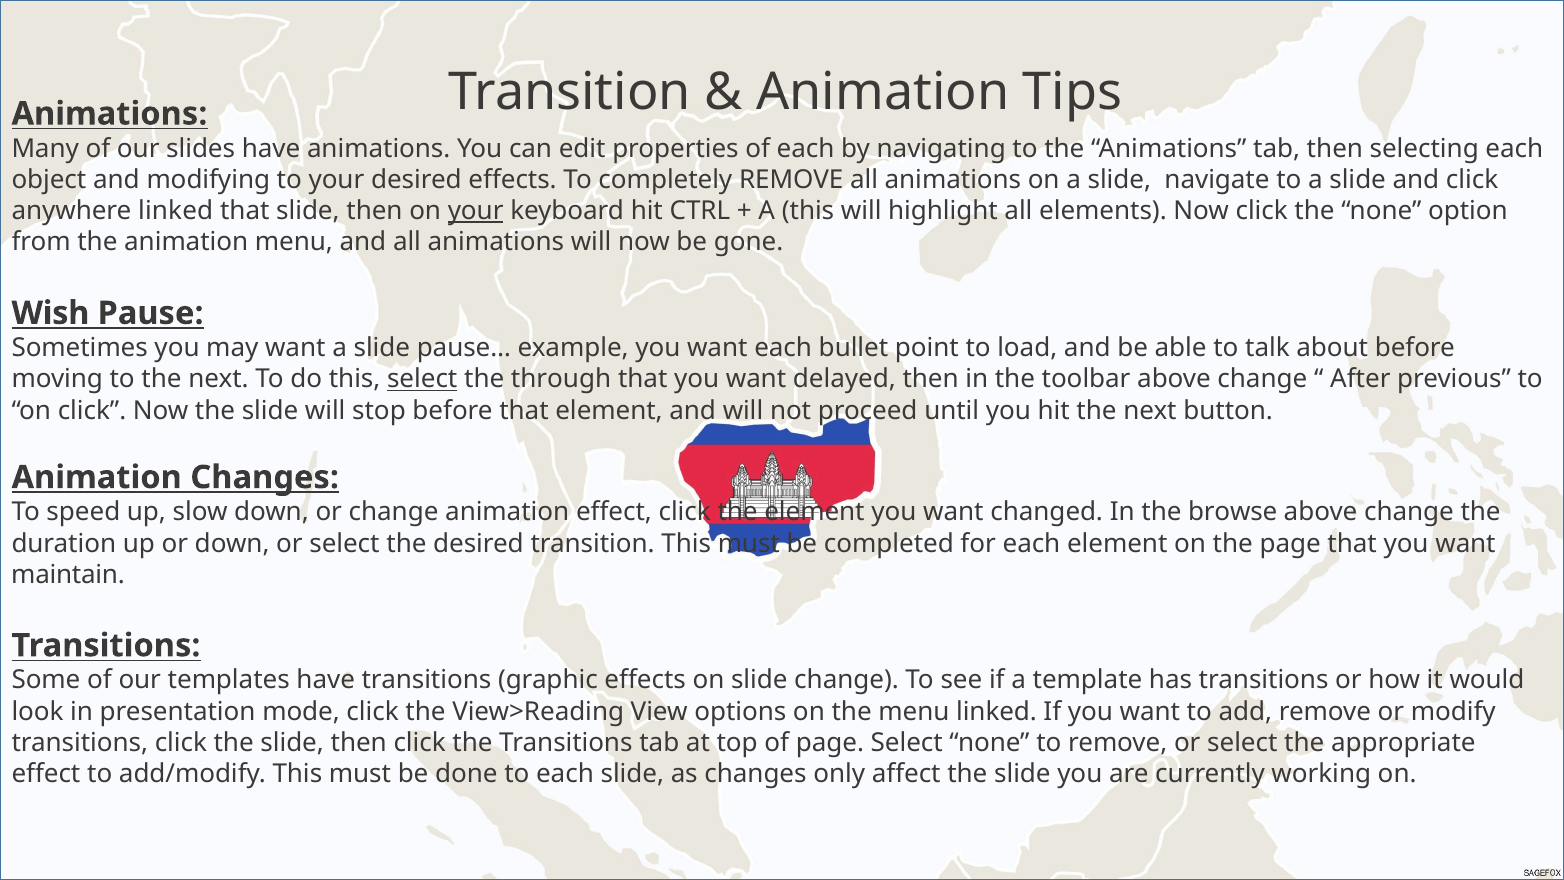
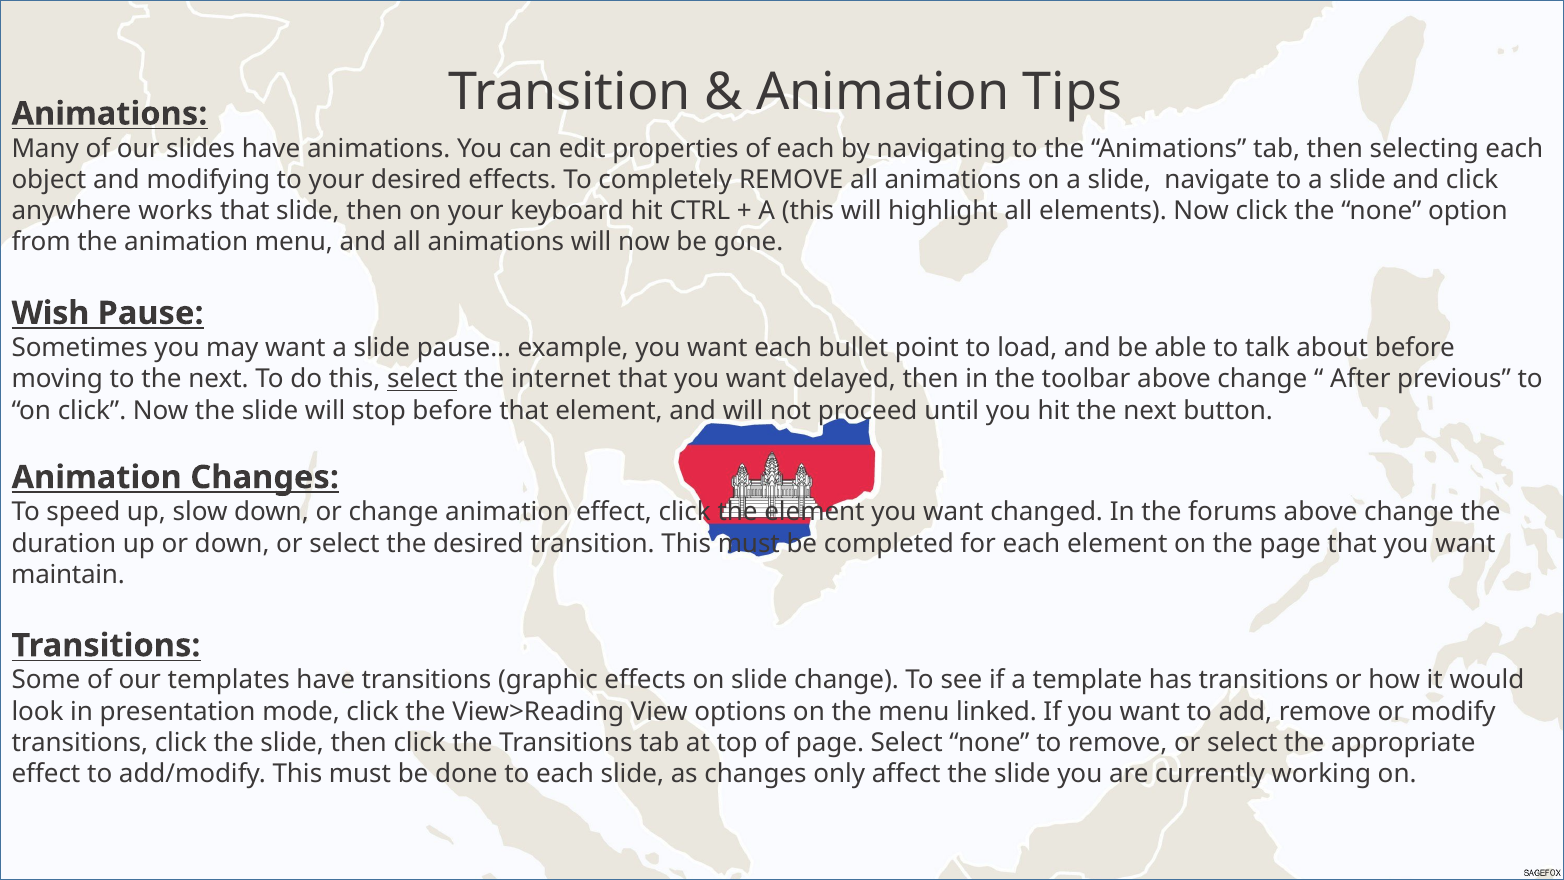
anywhere linked: linked -> works
your at (476, 211) underline: present -> none
through: through -> internet
browse: browse -> forums
